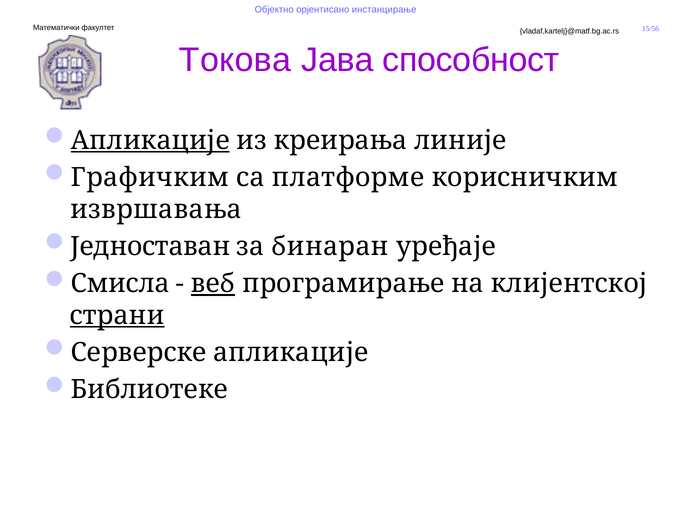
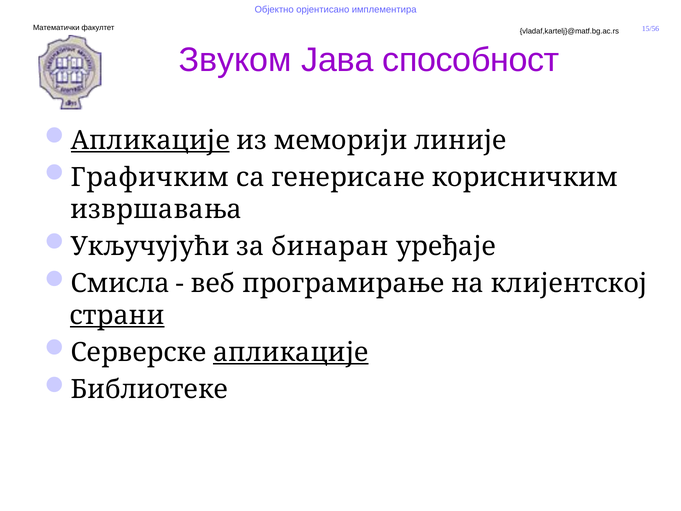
инстанцирање: инстанцирање -> имплементира
Токова: Токова -> Звуком
креирања: креирања -> меморији
платформе: платформе -> генерисане
Једноставан: Једноставан -> Укључујући
веб underline: present -> none
апликације at (291, 352) underline: none -> present
